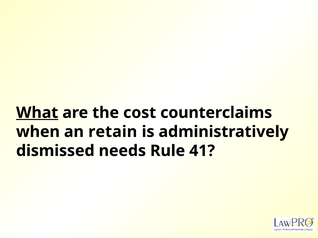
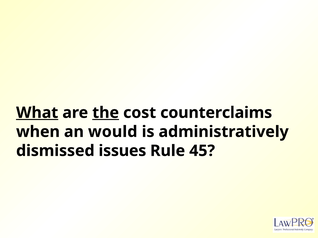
the underline: none -> present
retain: retain -> would
needs: needs -> issues
41: 41 -> 45
